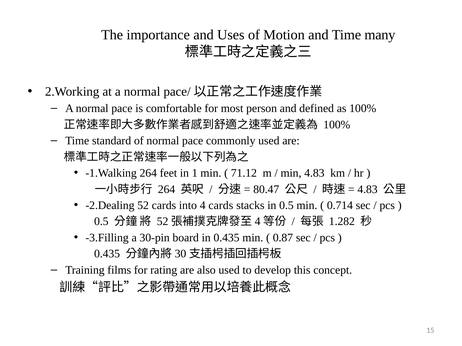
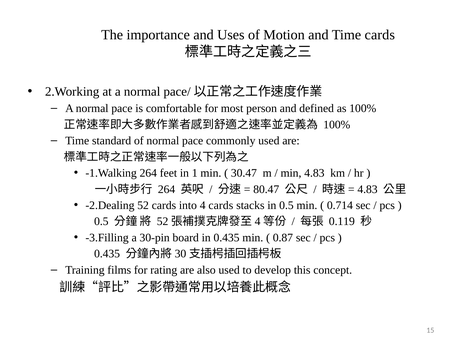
Time many: many -> cards
71.12: 71.12 -> 30.47
1.282: 1.282 -> 0.119
